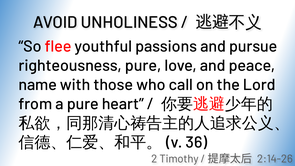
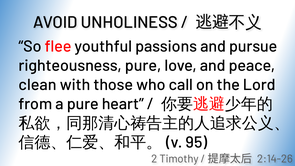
name: name -> clean
36: 36 -> 95
